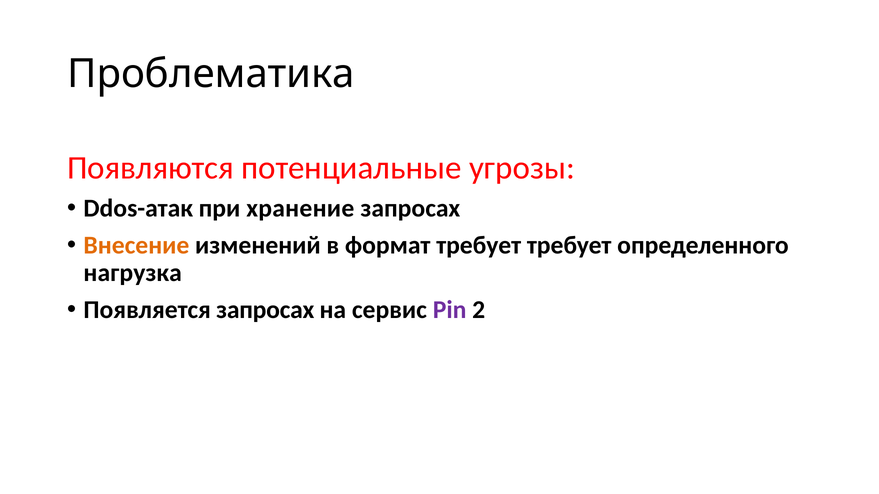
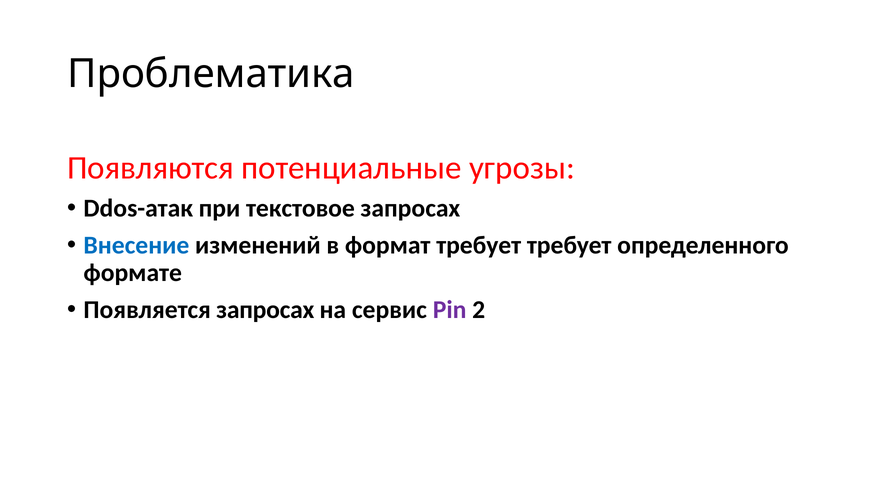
хранение: хранение -> текстовое
Внесение colour: orange -> blue
нагрузка: нагрузка -> формате
